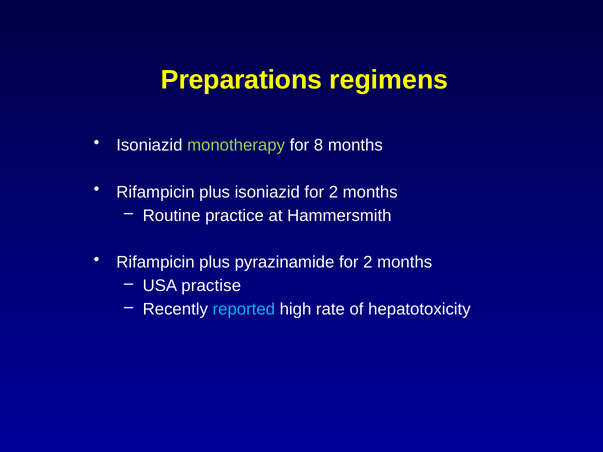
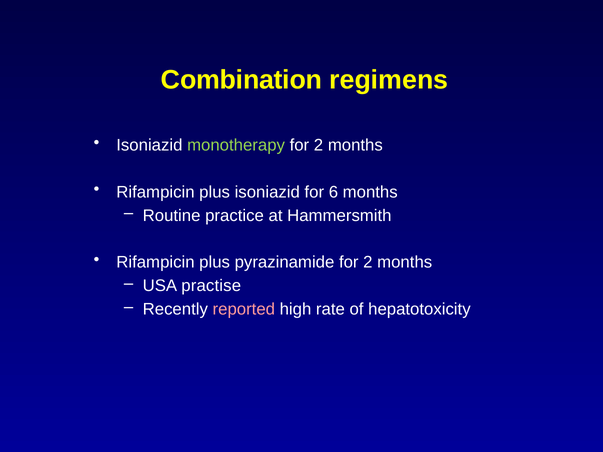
Preparations: Preparations -> Combination
8 at (318, 145): 8 -> 2
isoniazid for 2: 2 -> 6
reported colour: light blue -> pink
